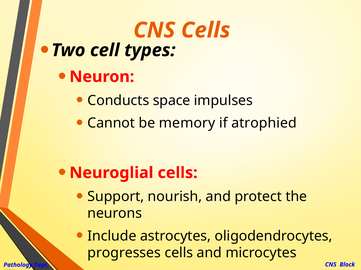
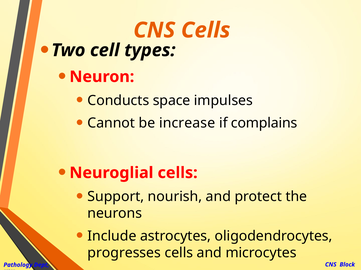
memory: memory -> increase
atrophied: atrophied -> complains
